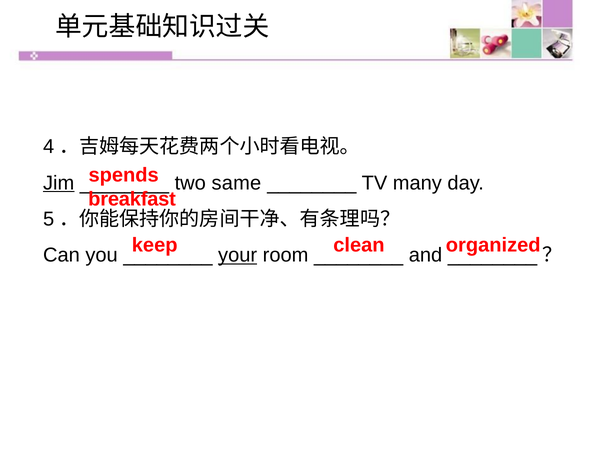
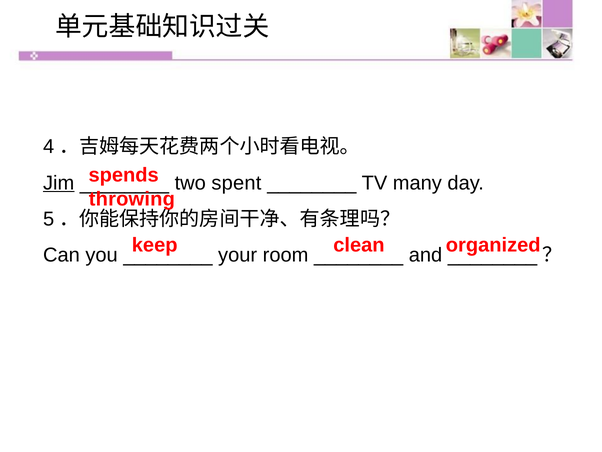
same: same -> spent
breakfast: breakfast -> throwing
your underline: present -> none
